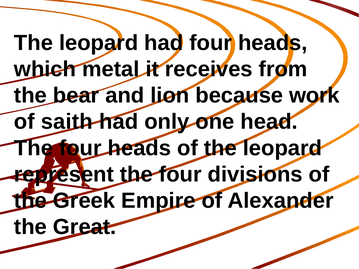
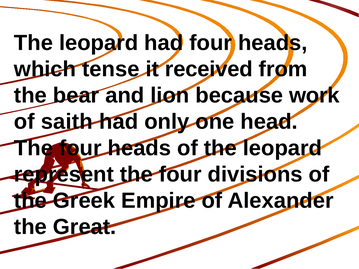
metal: metal -> tense
receives: receives -> received
